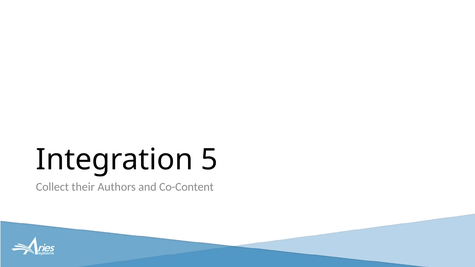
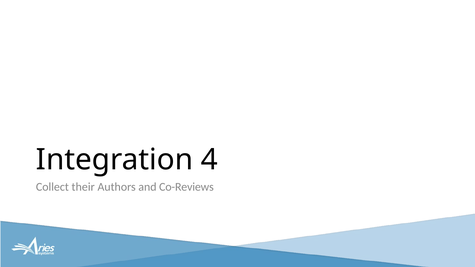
5: 5 -> 4
Co-Content: Co-Content -> Co-Reviews
